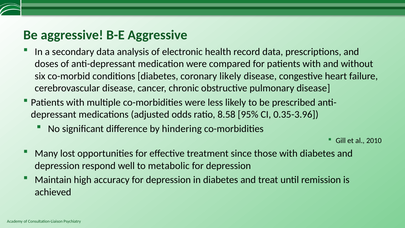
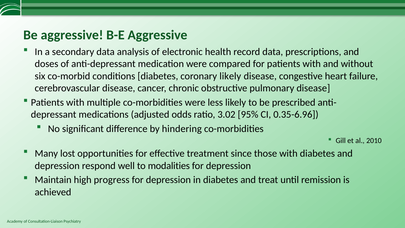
8.58: 8.58 -> 3.02
0.35-3.96: 0.35-3.96 -> 0.35-6.96
metabolic: metabolic -> modalities
accuracy: accuracy -> progress
